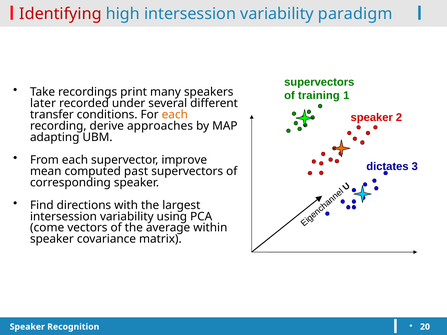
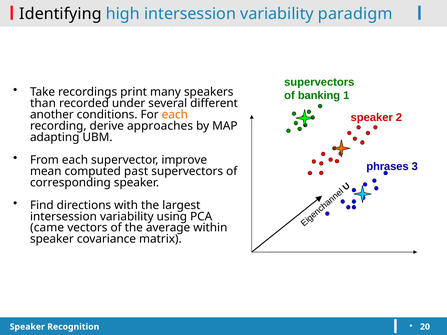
Identifying colour: red -> black
training: training -> banking
later: later -> than
transfer: transfer -> another
dictates: dictates -> phrases
come: come -> came
